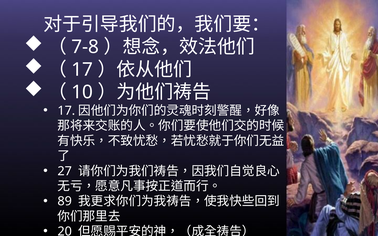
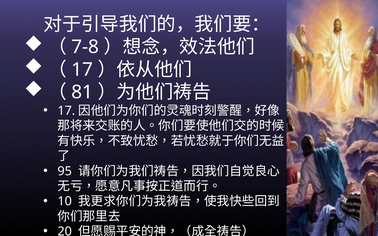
10: 10 -> 81
27: 27 -> 95
89: 89 -> 10
